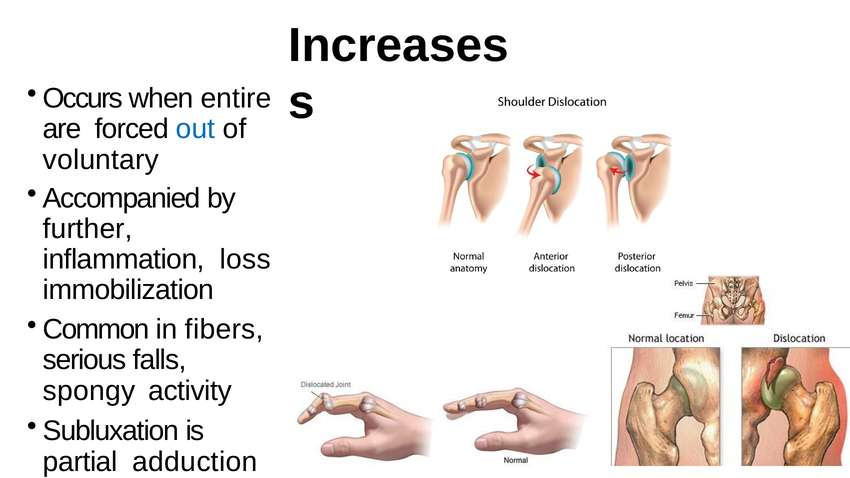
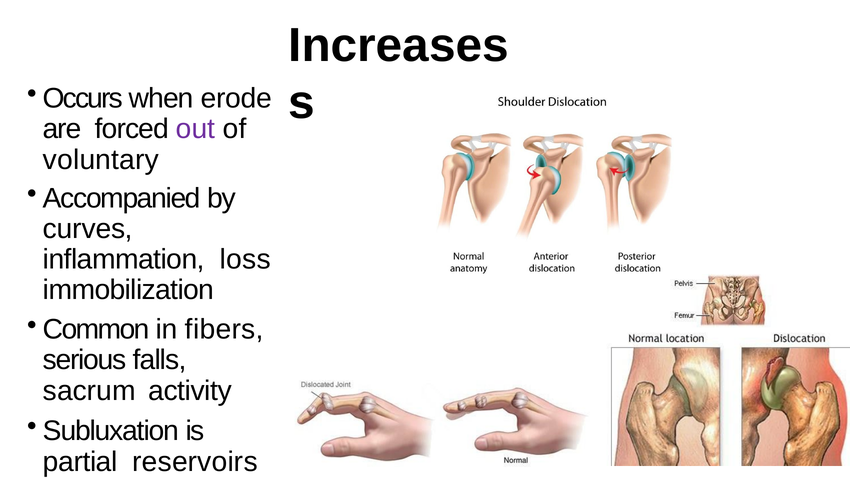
entire: entire -> erode
out colour: blue -> purple
further: further -> curves
spongy: spongy -> sacrum
adduction: adduction -> reservoirs
